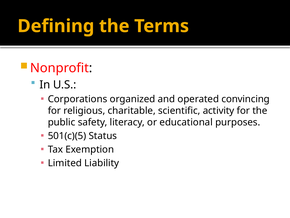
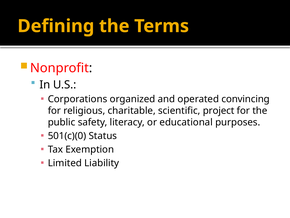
activity: activity -> project
501(c)(5: 501(c)(5 -> 501(c)(0
